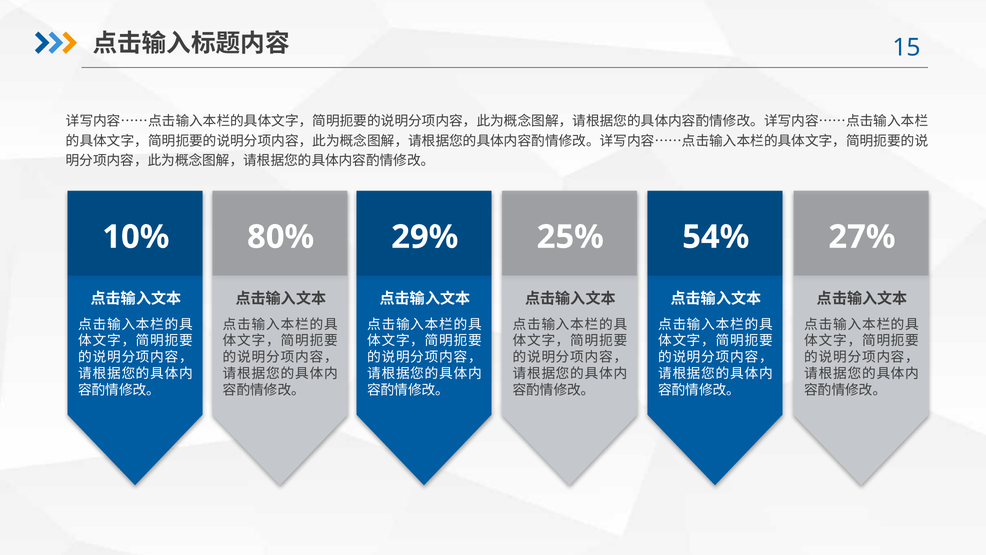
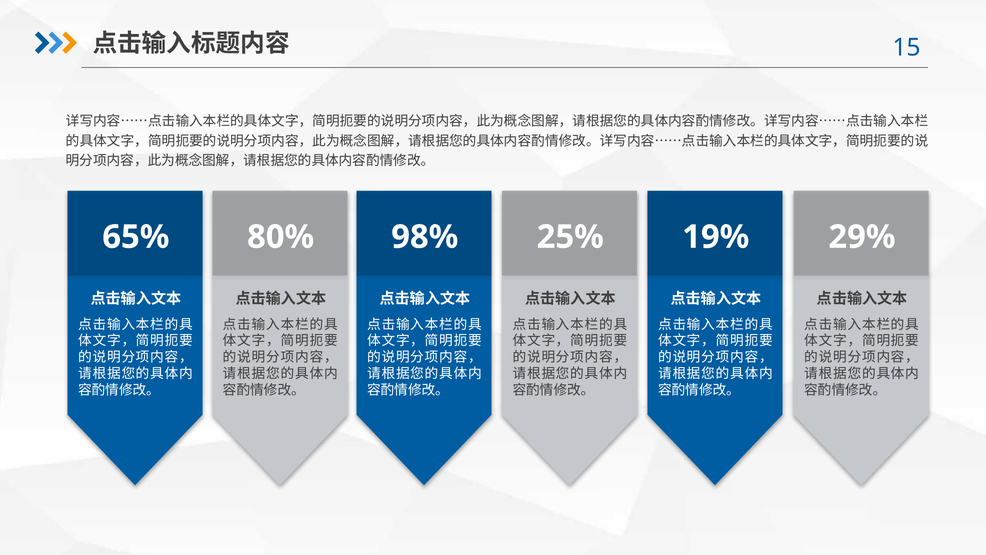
10%: 10% -> 65%
29%: 29% -> 98%
54%: 54% -> 19%
27%: 27% -> 29%
